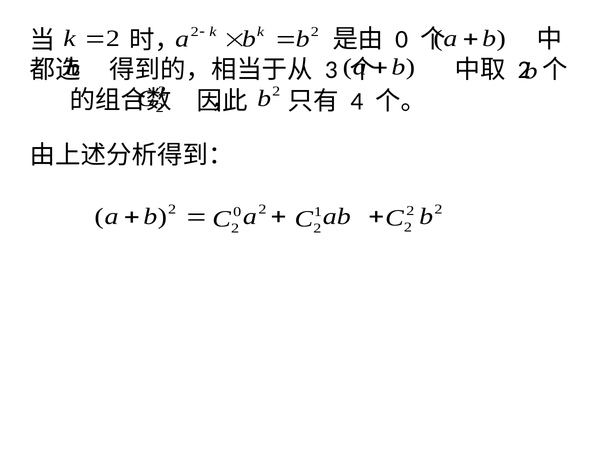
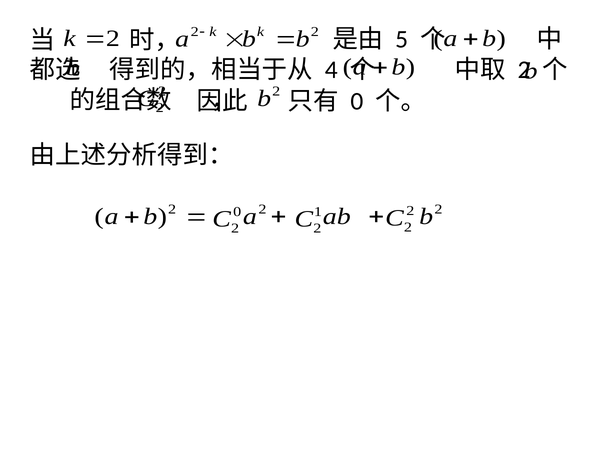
0 at (402, 39): 0 -> 5
3: 3 -> 4
4 at (357, 101): 4 -> 0
